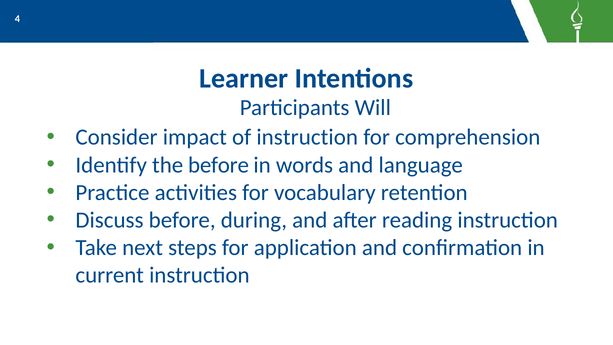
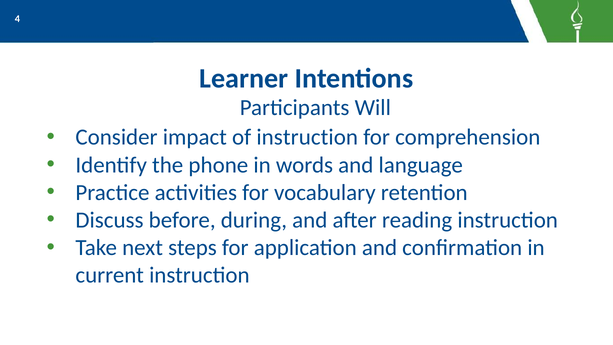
the before: before -> phone
